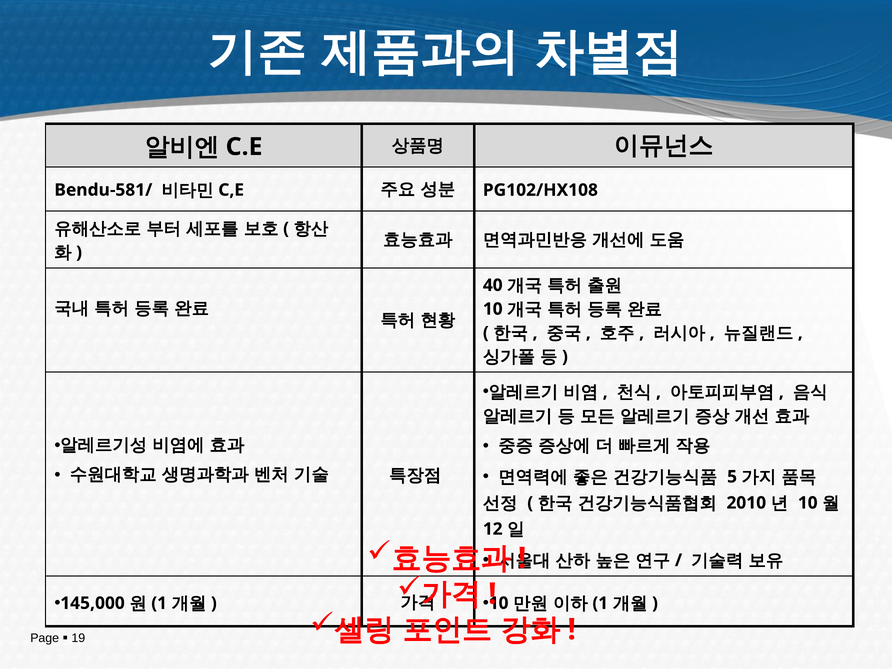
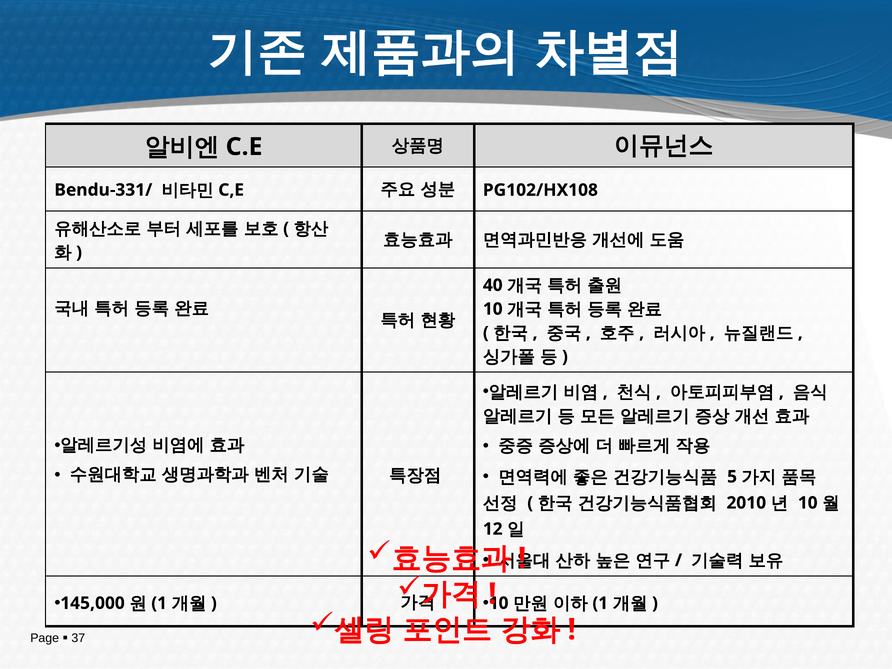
Bendu-581/: Bendu-581/ -> Bendu-331/
19: 19 -> 37
